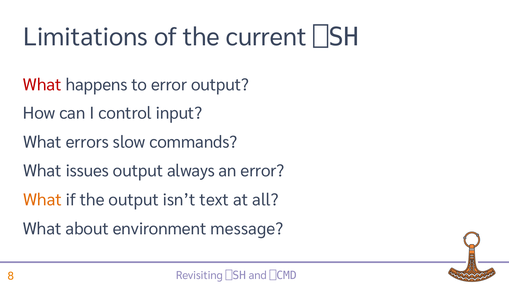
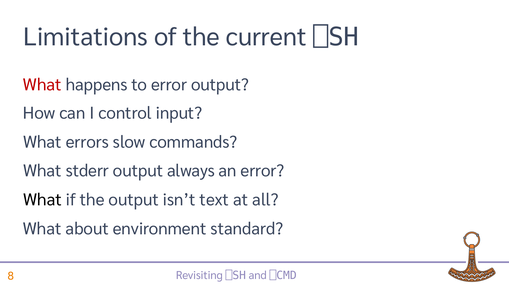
issues: issues -> stderr
What at (43, 199) colour: orange -> black
message: message -> standard
